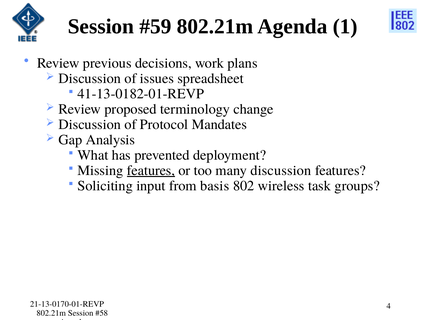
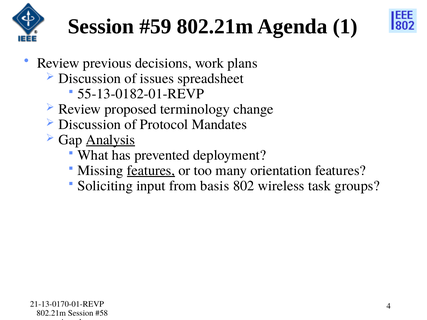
41-13-0182-01-REVP: 41-13-0182-01-REVP -> 55-13-0182-01-REVP
Analysis underline: none -> present
many discussion: discussion -> orientation
